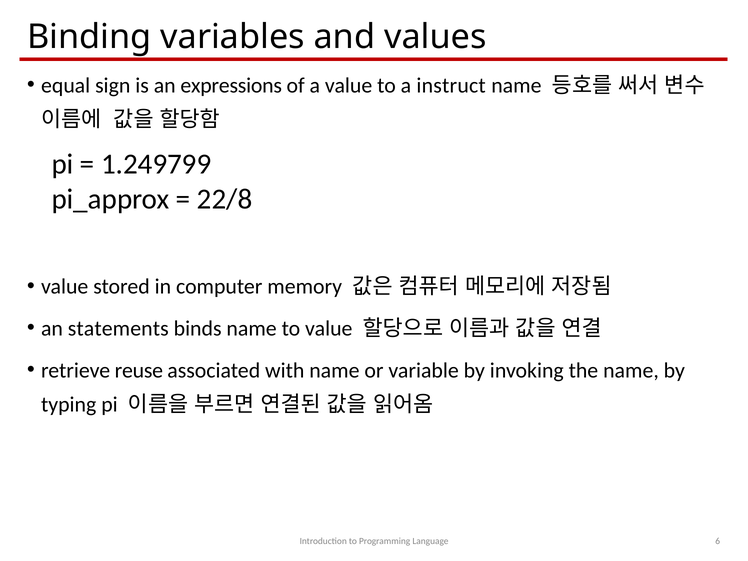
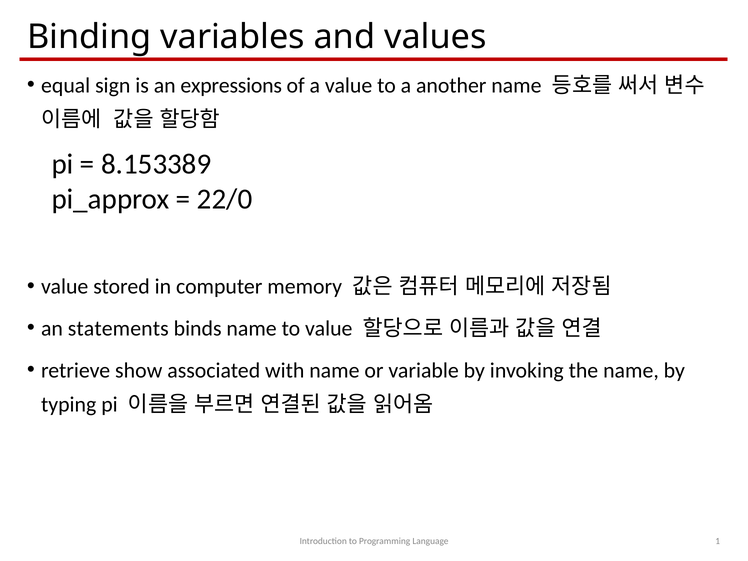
instruct: instruct -> another
1.249799: 1.249799 -> 8.153389
22/8: 22/8 -> 22/0
reuse: reuse -> show
6: 6 -> 1
